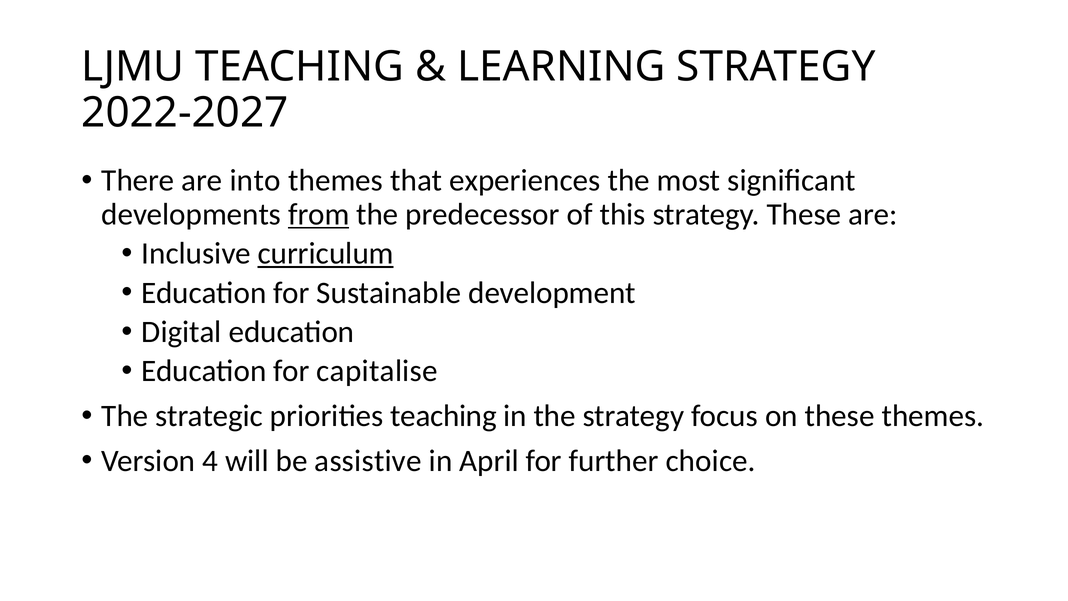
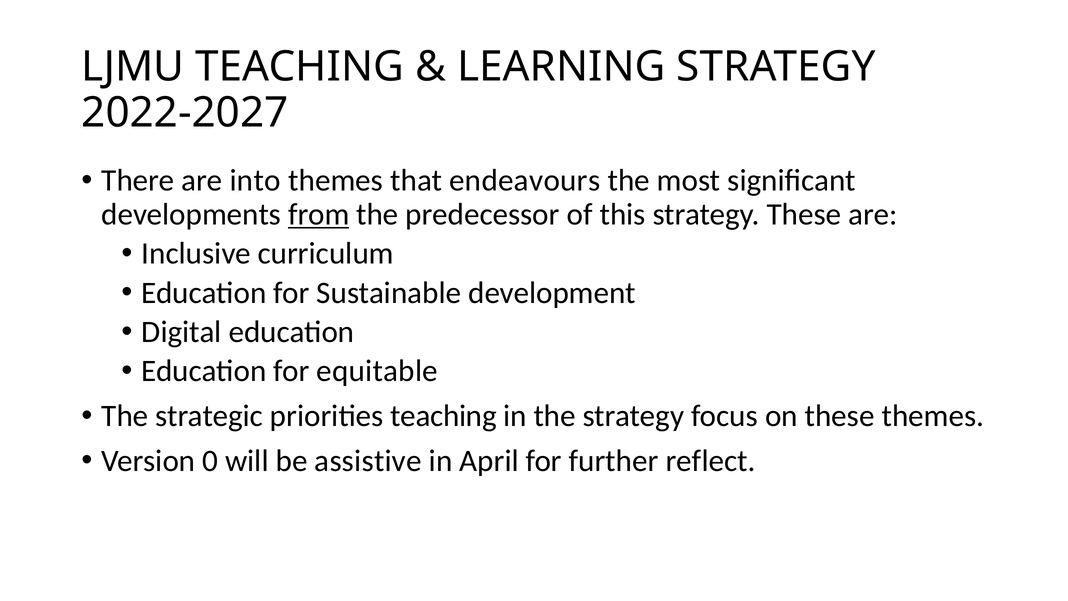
experiences: experiences -> endeavours
curriculum underline: present -> none
capitalise: capitalise -> equitable
4: 4 -> 0
choice: choice -> reflect
